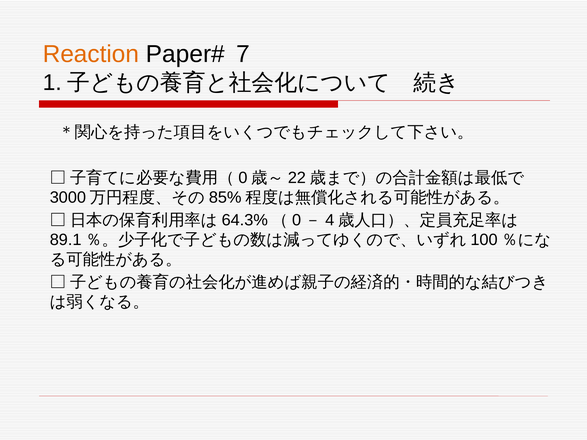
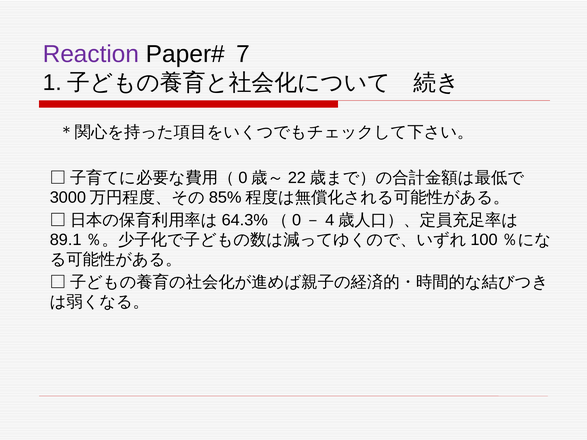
Reaction colour: orange -> purple
